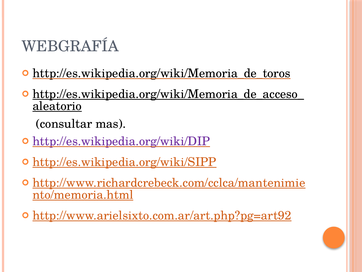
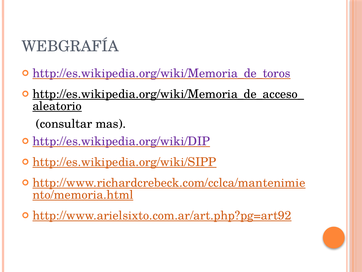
http://es.wikipedia.org/wiki/Memoria_de_toros colour: black -> purple
